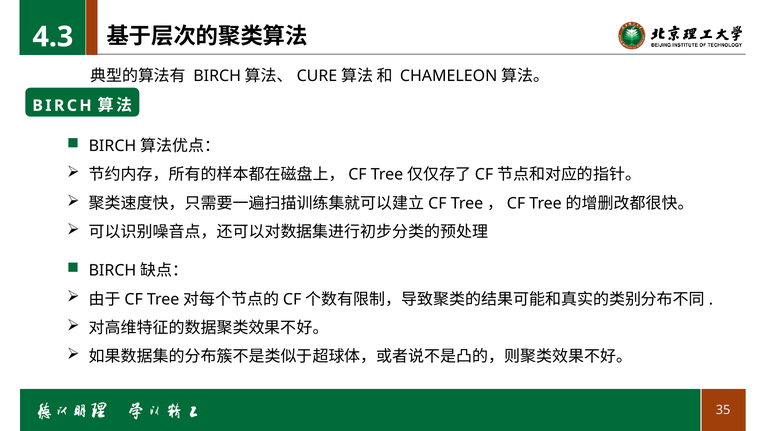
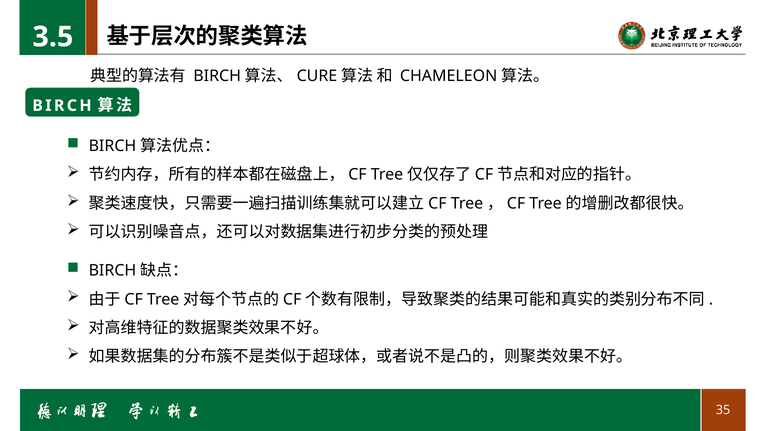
4.3: 4.3 -> 3.5
